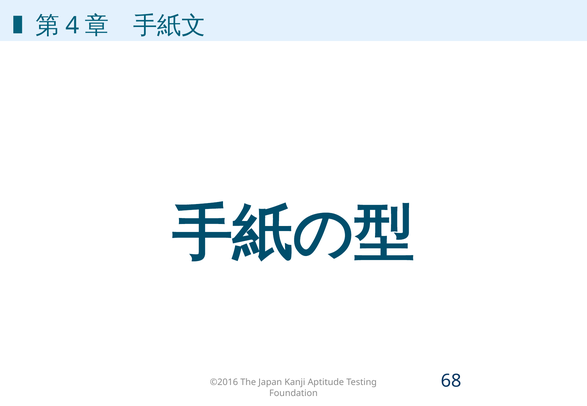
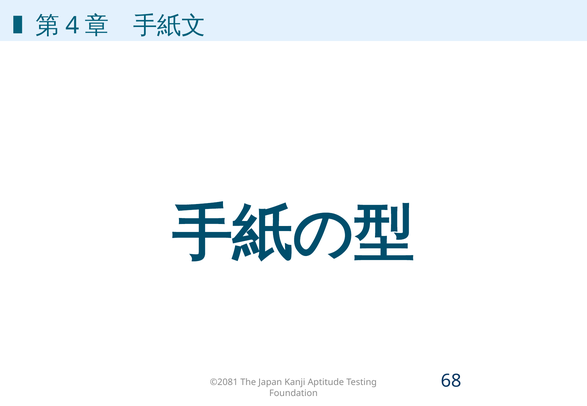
©2016: ©2016 -> ©2081
